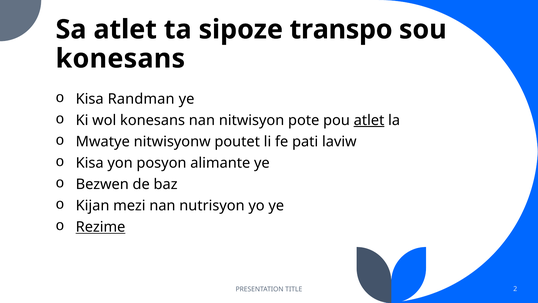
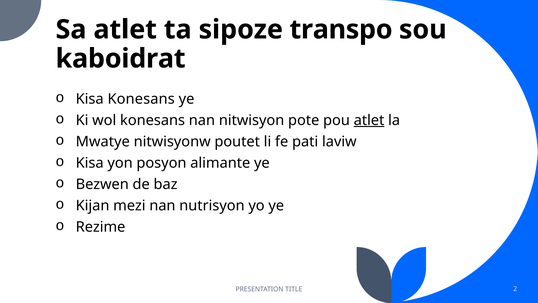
konesans at (120, 59): konesans -> kaboidrat
Kisa Randman: Randman -> Konesans
Rezime underline: present -> none
